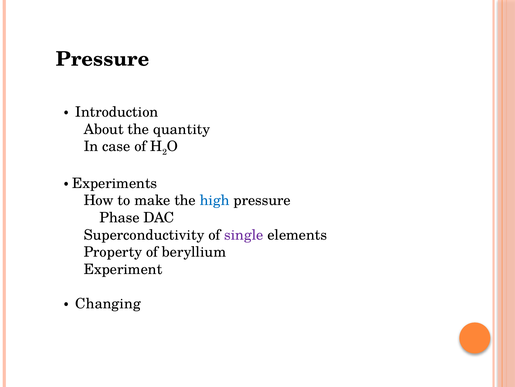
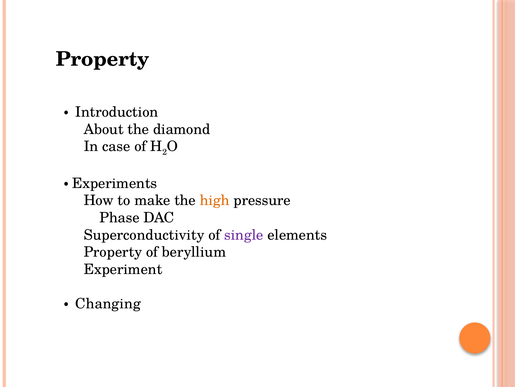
Pressure at (103, 59): Pressure -> Property
quantity: quantity -> diamond
high colour: blue -> orange
